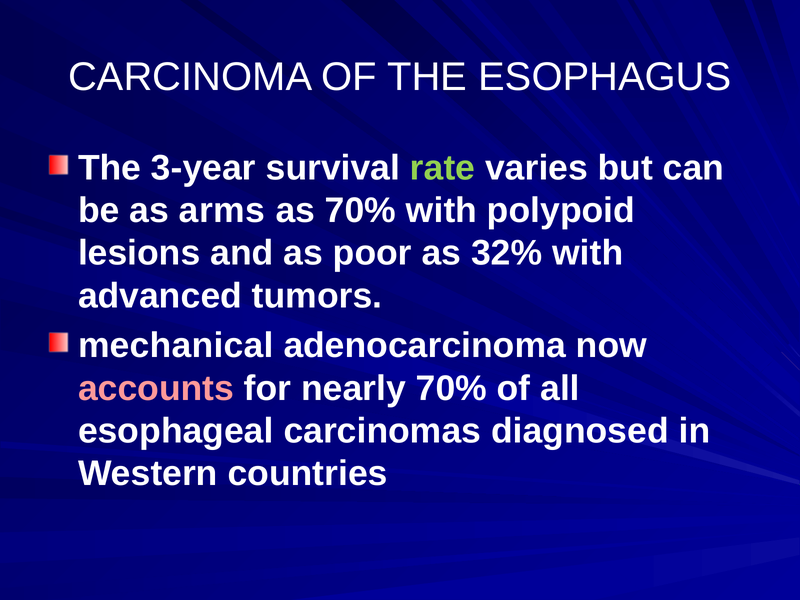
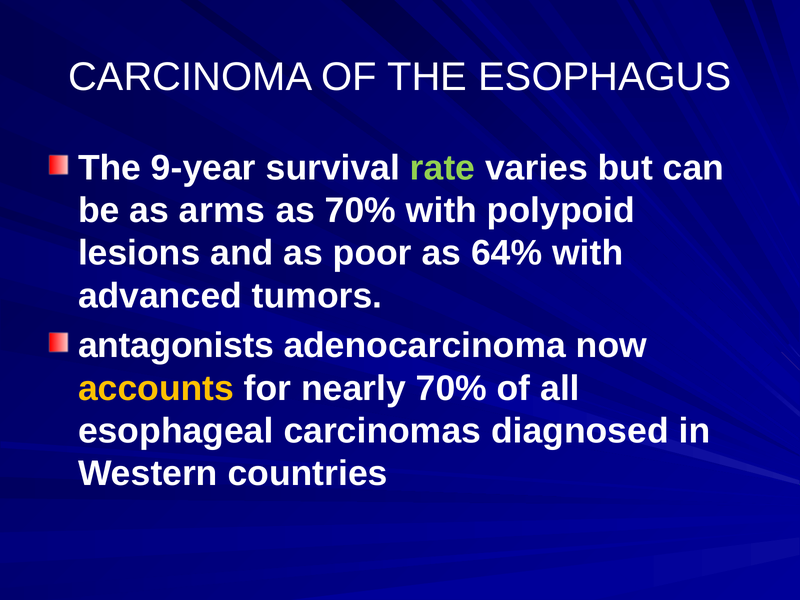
3-year: 3-year -> 9-year
32%: 32% -> 64%
mechanical: mechanical -> antagonists
accounts colour: pink -> yellow
